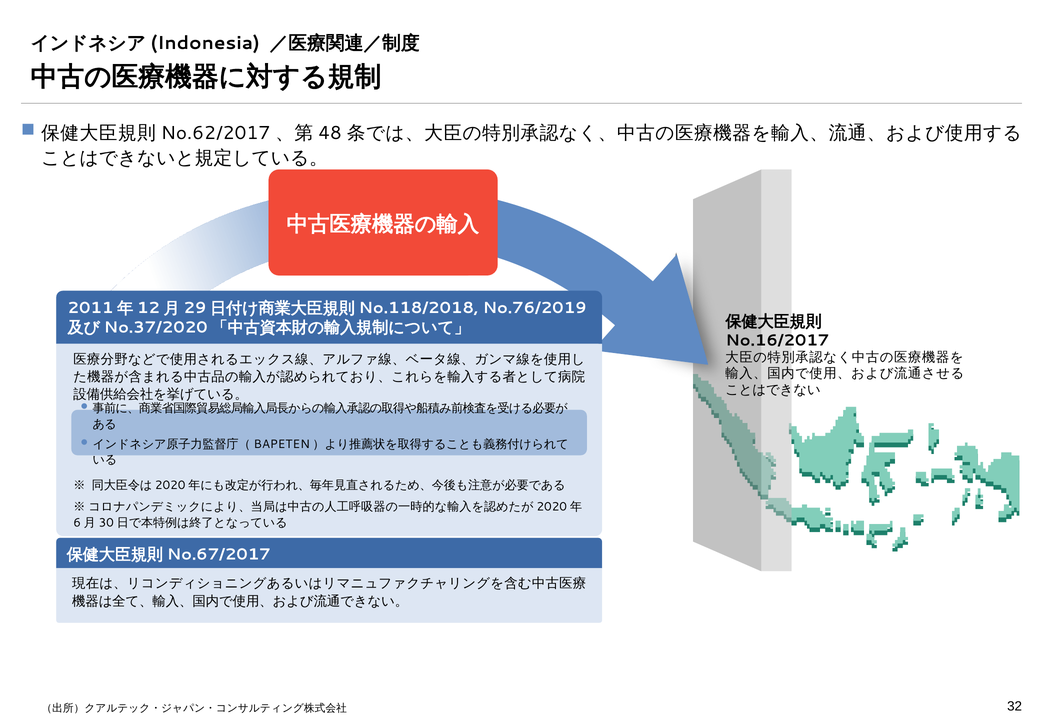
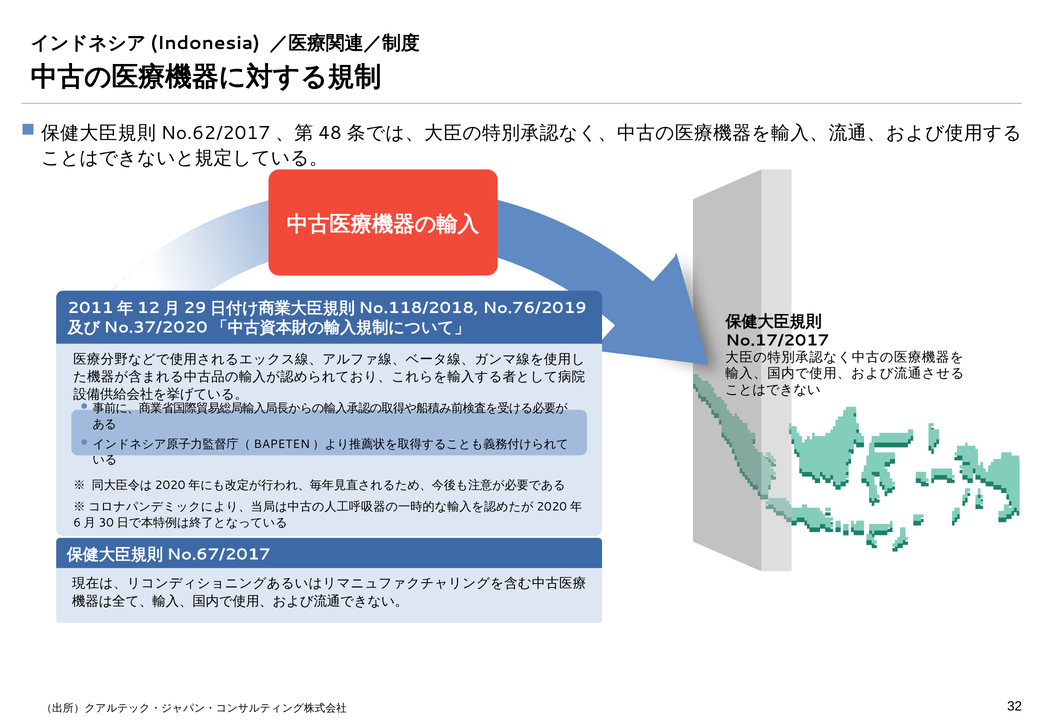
No.16/2017: No.16/2017 -> No.17/2017
